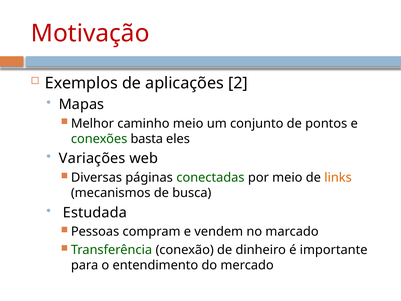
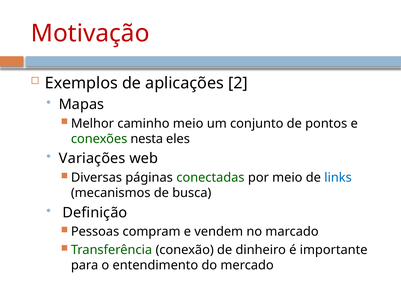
basta: basta -> nesta
links colour: orange -> blue
Estudada: Estudada -> Definição
